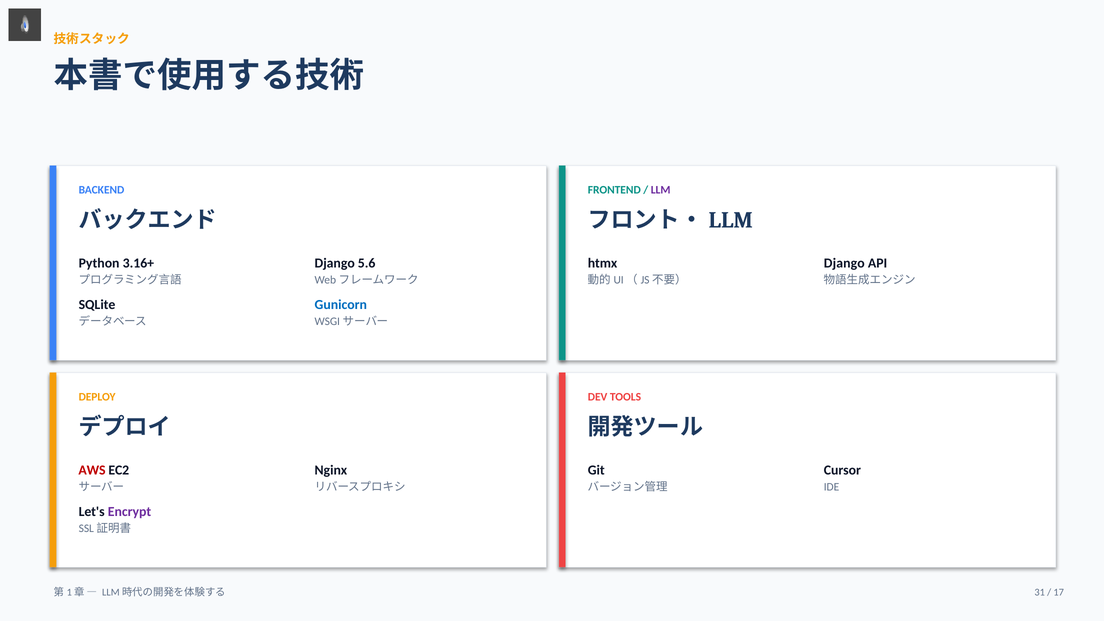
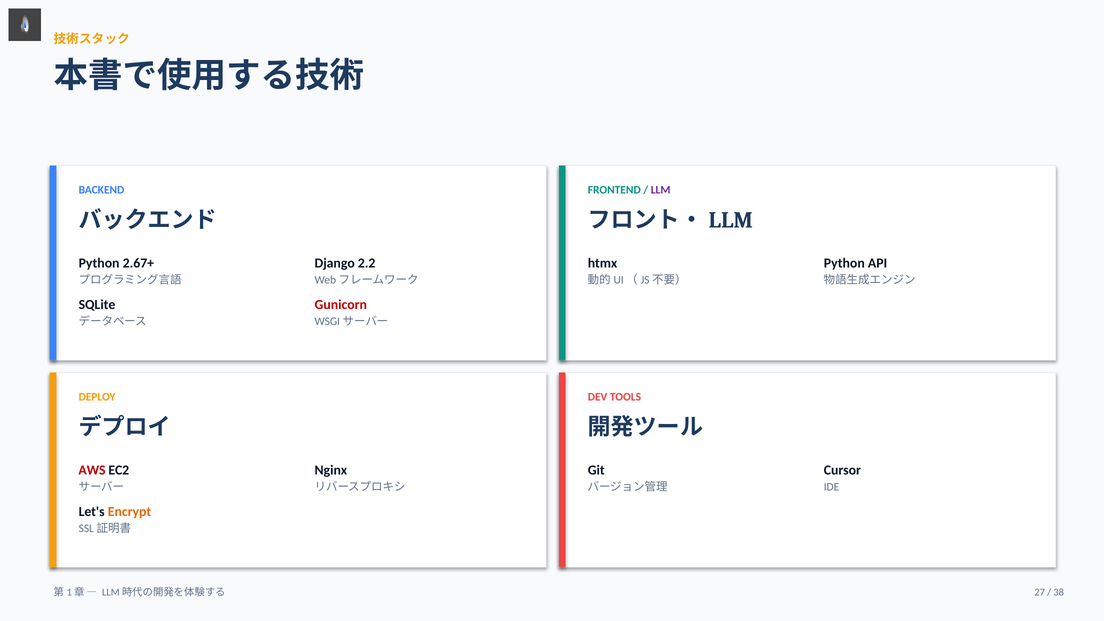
3.16+: 3.16+ -> 2.67+
5.6: 5.6 -> 2.2
Django at (844, 263): Django -> Python
Gunicorn colour: blue -> red
Encrypt colour: purple -> orange
31: 31 -> 27
17: 17 -> 38
